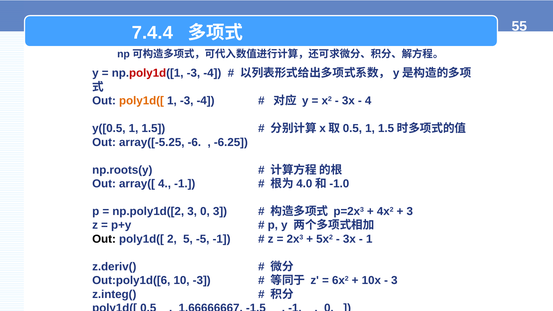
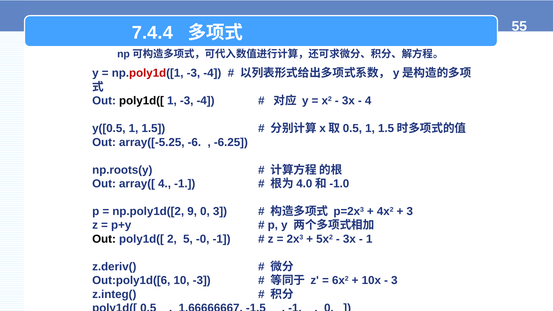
poly1d([ at (141, 101) colour: orange -> black
np.poly1d([2 3: 3 -> 9
-5: -5 -> -0
